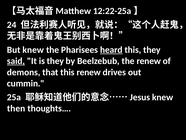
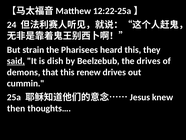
But knew: knew -> strain
heard underline: present -> none
is they: they -> dish
the renew: renew -> drives
